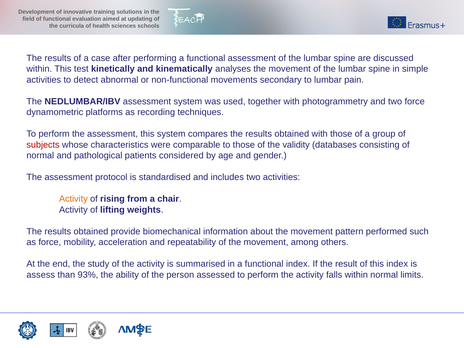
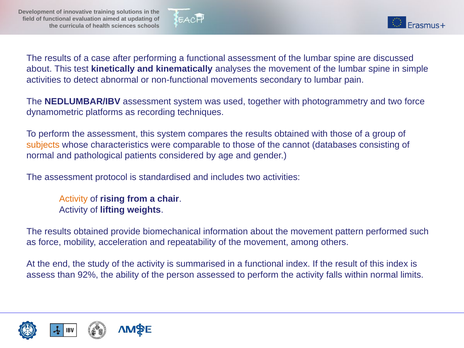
within at (39, 69): within -> about
subjects colour: red -> orange
validity: validity -> cannot
93%: 93% -> 92%
